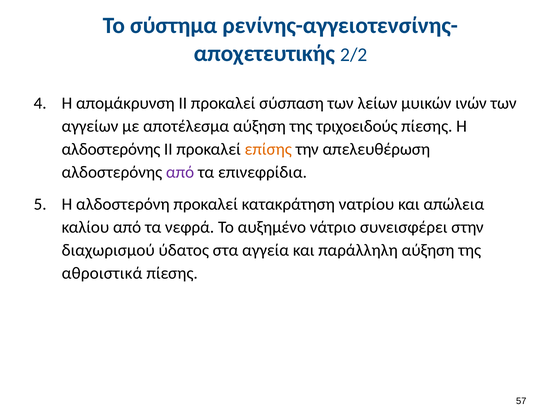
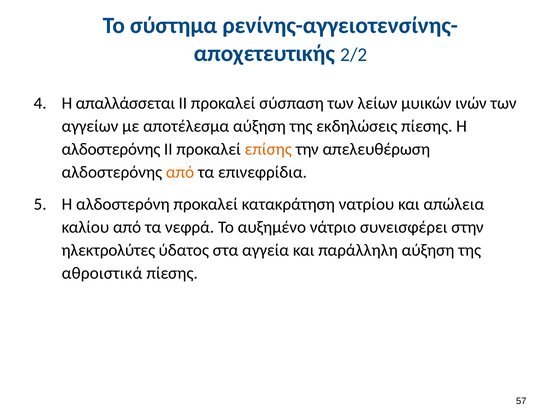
απομάκρυνση: απομάκρυνση -> απαλλάσσεται
τριχοειδούς: τριχοειδούς -> εκδηλώσεις
από at (180, 172) colour: purple -> orange
διαχωρισμού: διαχωρισμού -> ηλεκτρολύτες
